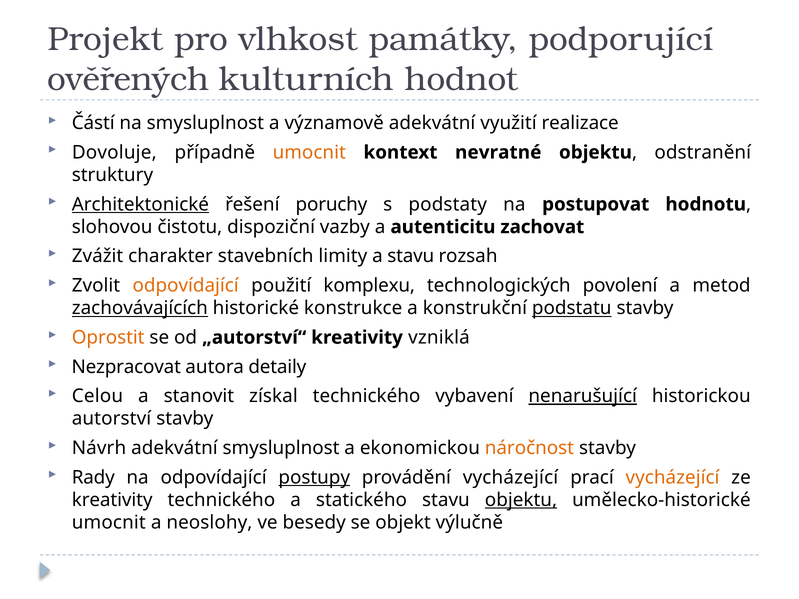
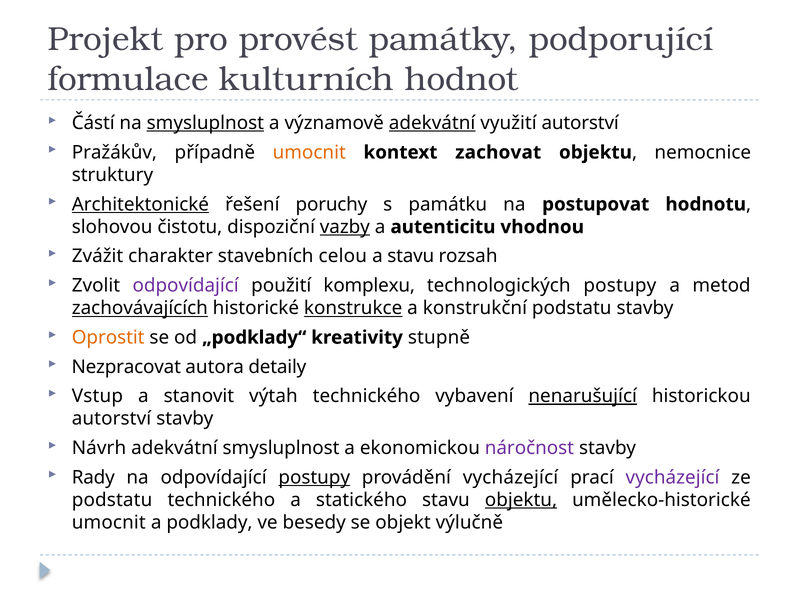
vlhkost: vlhkost -> provést
ověřených: ověřených -> formulace
smysluplnost at (205, 123) underline: none -> present
adekvátní at (432, 123) underline: none -> present
využití realizace: realizace -> autorství
Dovoluje: Dovoluje -> Pražákův
nevratné: nevratné -> zachovat
odstranění: odstranění -> nemocnice
podstaty: podstaty -> památku
vazby underline: none -> present
zachovat: zachovat -> vhodnou
limity: limity -> celou
odpovídající at (186, 286) colour: orange -> purple
technologických povolení: povolení -> postupy
konstrukce underline: none -> present
podstatu at (572, 308) underline: present -> none
„autorství“: „autorství“ -> „podklady“
vzniklá: vzniklá -> stupně
Celou: Celou -> Vstup
získal: získal -> výtah
náročnost colour: orange -> purple
vycházející at (673, 478) colour: orange -> purple
kreativity at (112, 500): kreativity -> podstatu
neoslohy: neoslohy -> podklady
